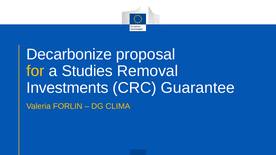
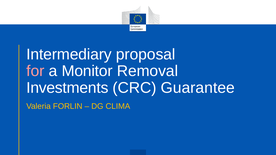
Decarbonize: Decarbonize -> Intermediary
for colour: yellow -> pink
Studies: Studies -> Monitor
